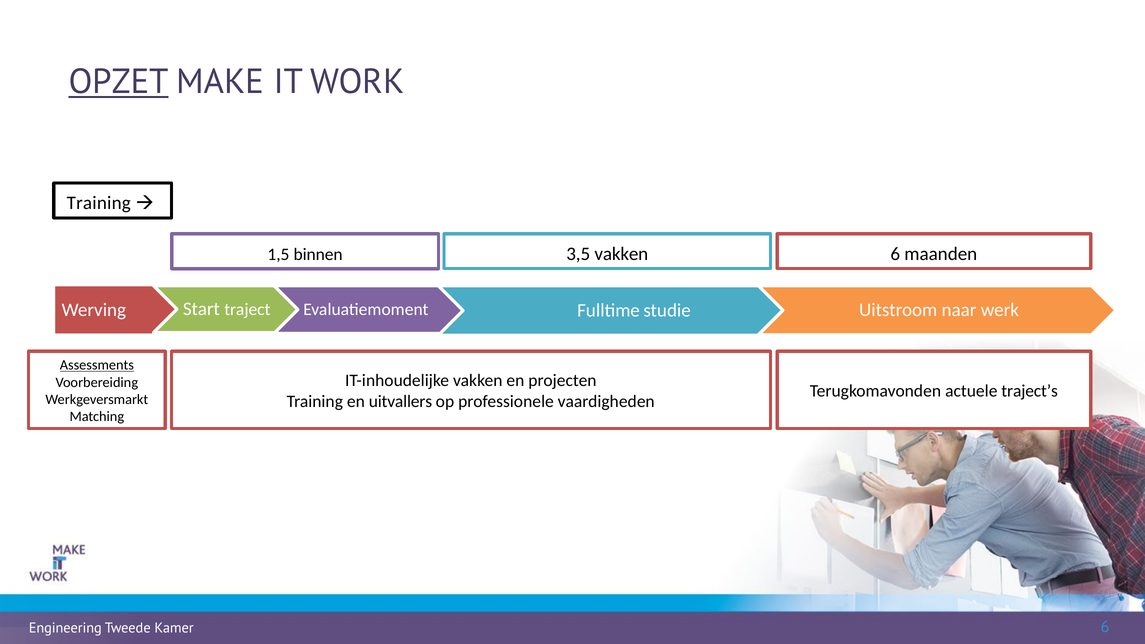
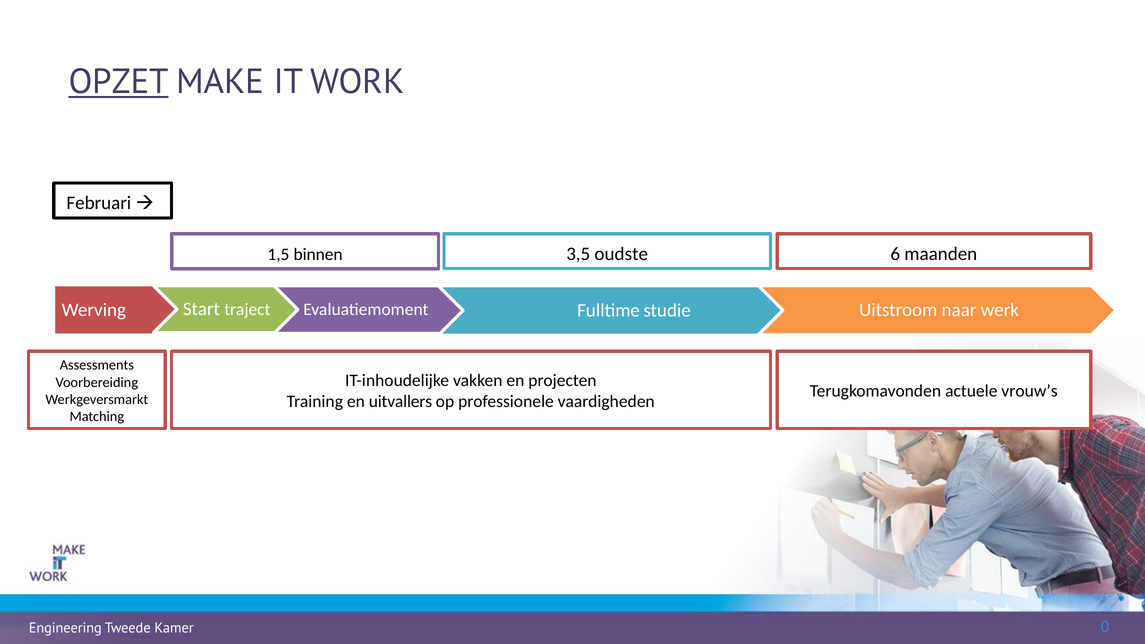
Training at (99, 203): Training -> Februari
3,5 vakken: vakken -> oudste
Assessments underline: present -> none
traject’s: traject’s -> vrouw’s
Kamer 6: 6 -> 0
